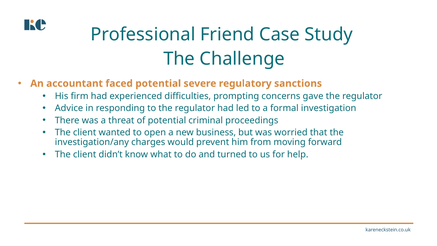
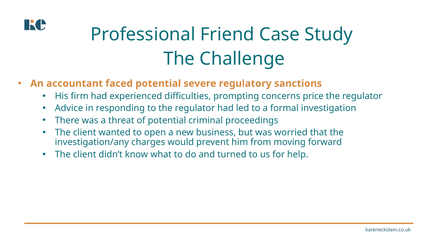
gave: gave -> price
